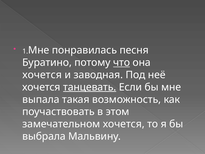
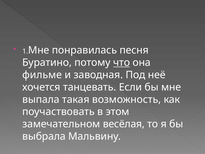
хочется at (42, 75): хочется -> фильме
танцевать underline: present -> none
замечательном хочется: хочется -> весёлая
